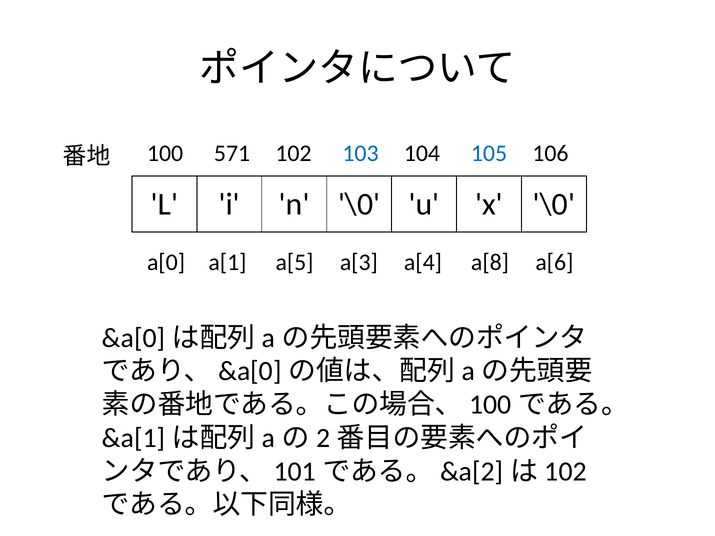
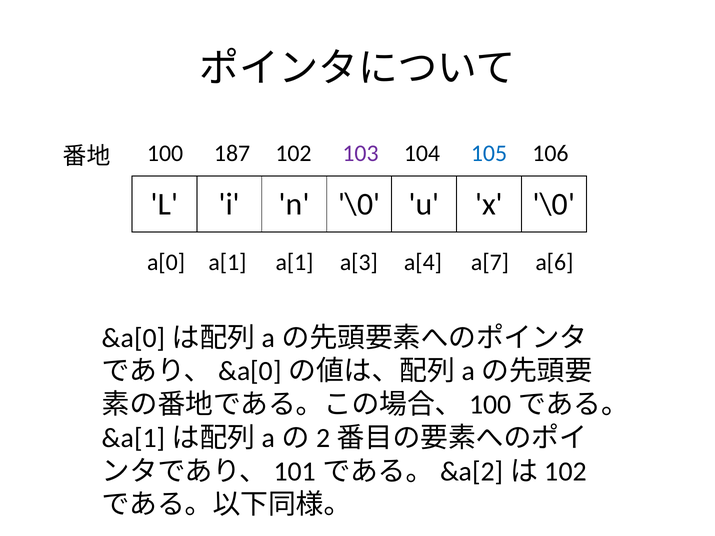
571: 571 -> 187
103 colour: blue -> purple
a[1 a[5: a[5 -> a[1
a[8: a[8 -> a[7
